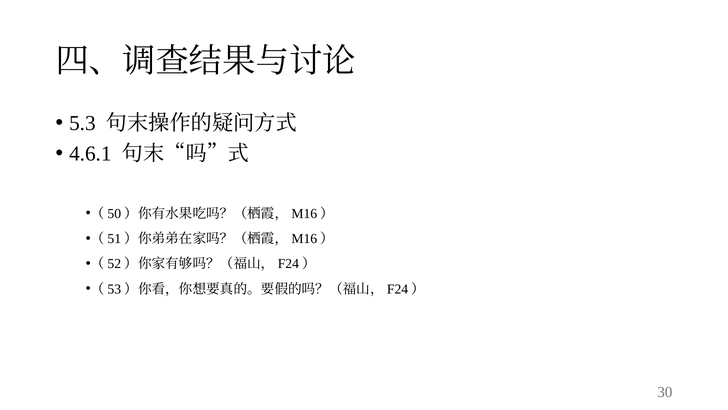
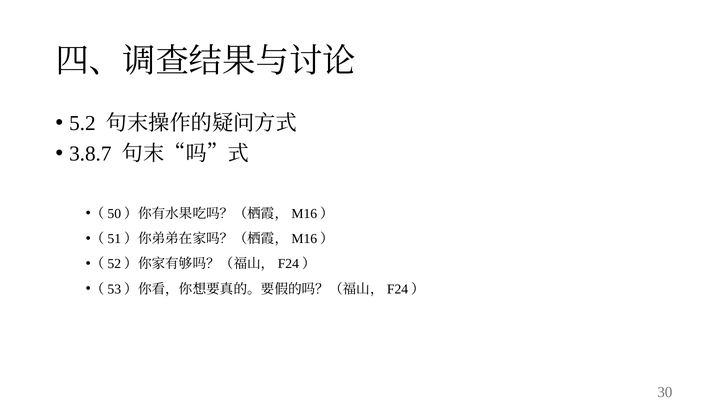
5.3: 5.3 -> 5.2
4.6.1: 4.6.1 -> 3.8.7
